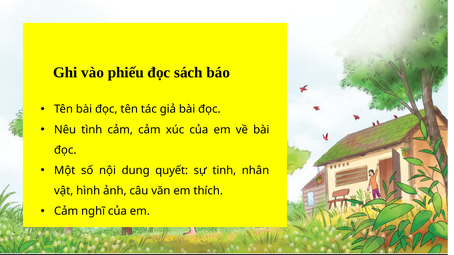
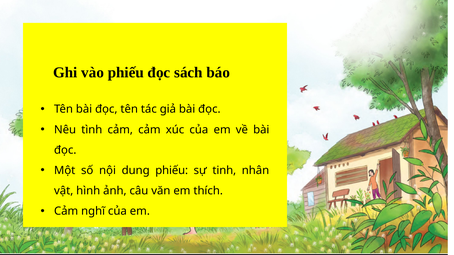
dung quyết: quyết -> phiếu
